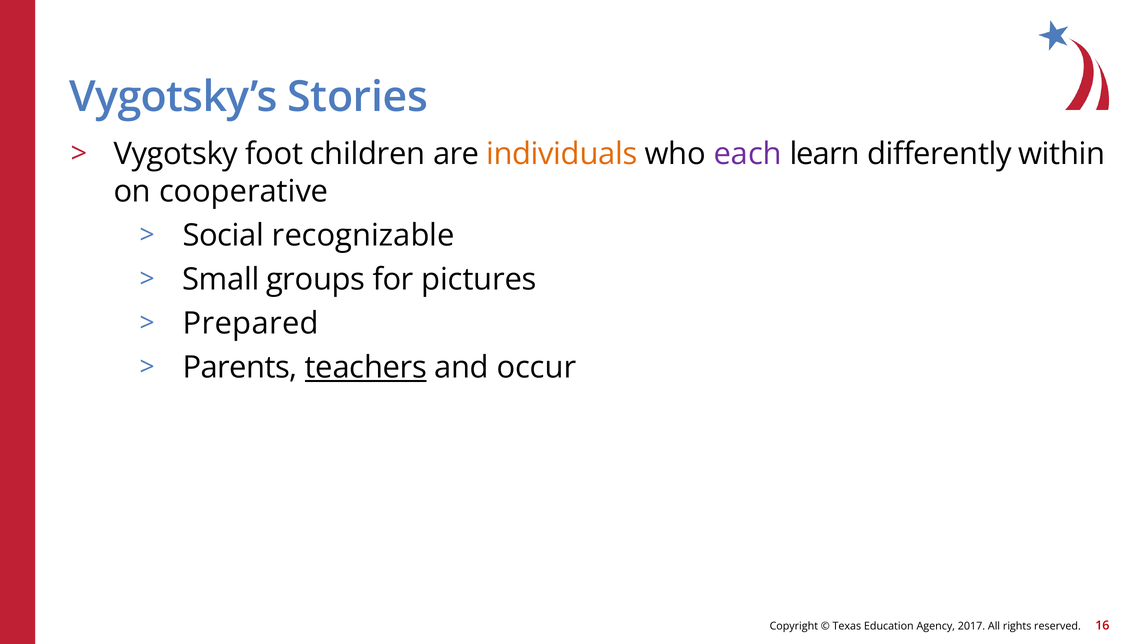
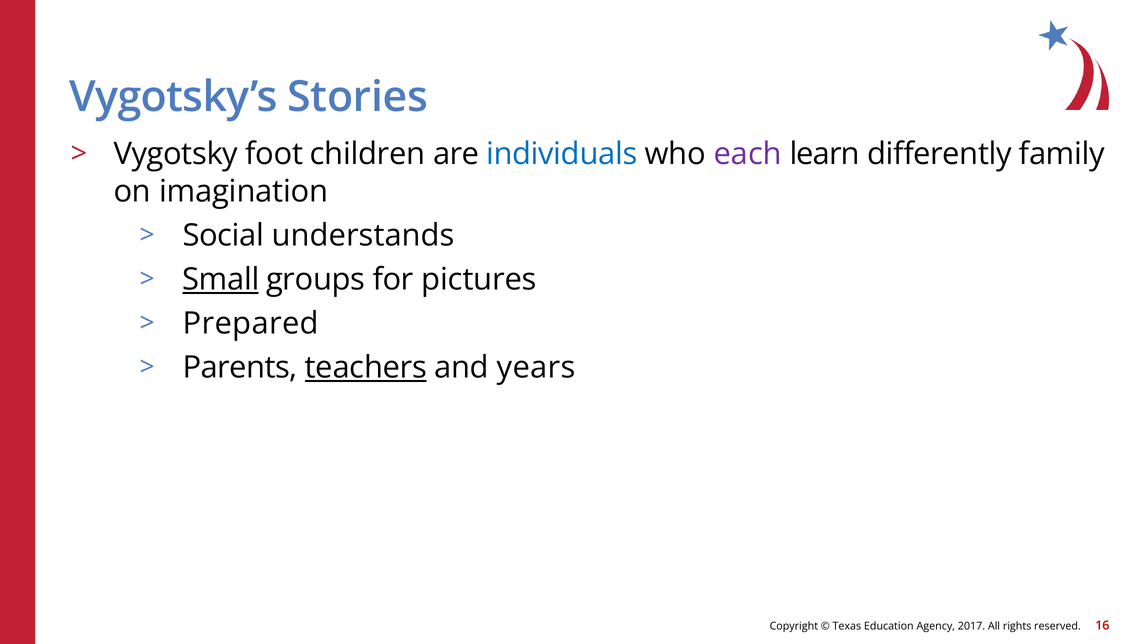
individuals colour: orange -> blue
within: within -> family
cooperative: cooperative -> imagination
recognizable: recognizable -> understands
Small underline: none -> present
occur: occur -> years
